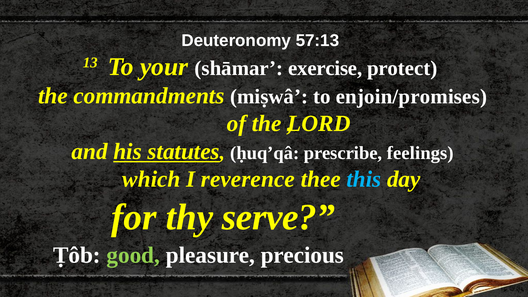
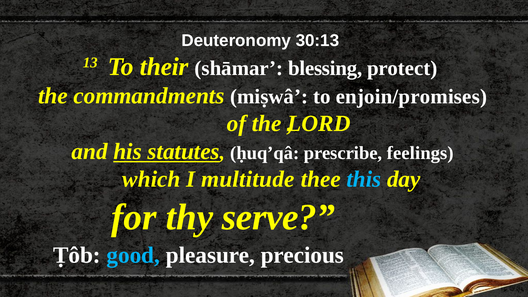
57:13: 57:13 -> 30:13
your: your -> their
exercise: exercise -> blessing
reverence: reverence -> multitude
good colour: light green -> light blue
